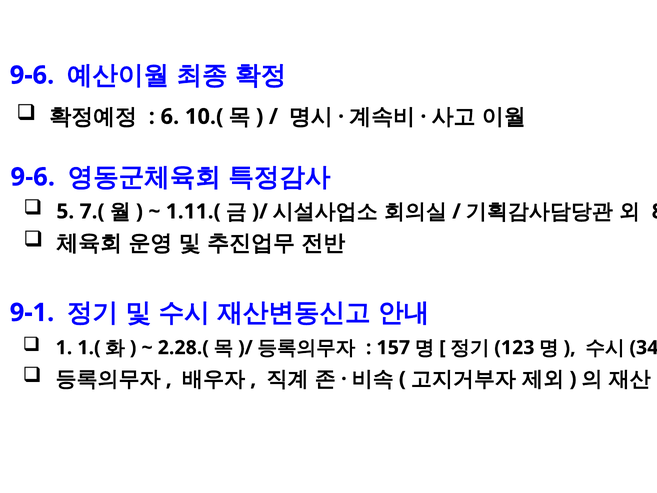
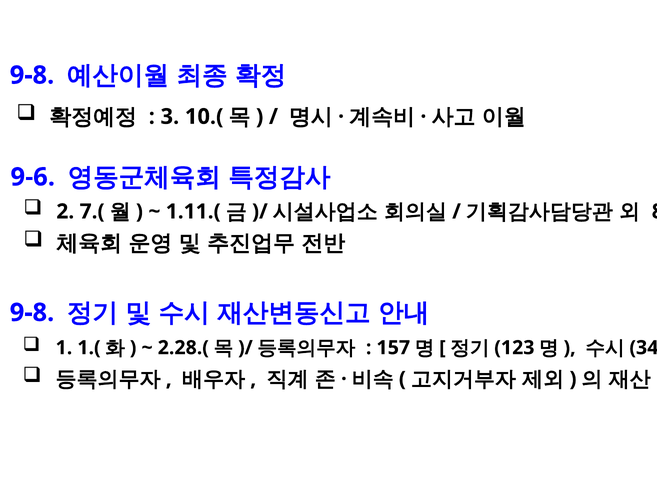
9-6 at (32, 75): 9-6 -> 9-8
6: 6 -> 3
5: 5 -> 2
9-1 at (32, 312): 9-1 -> 9-8
